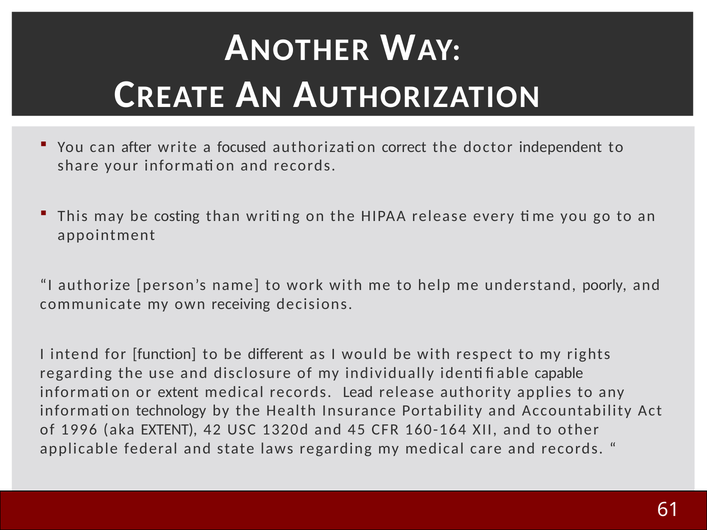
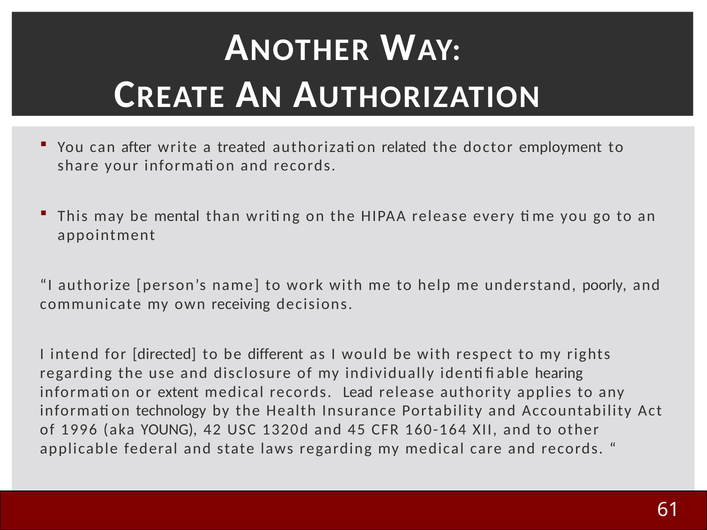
focused: focused -> treated
correct: correct -> related
independent: independent -> employment
costing: costing -> mental
function: function -> directed
capable: capable -> hearing
aka EXTENT: EXTENT -> YOUNG
